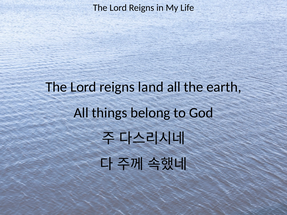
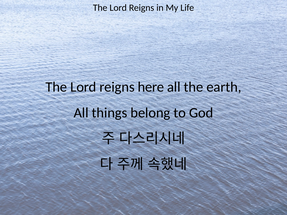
land: land -> here
